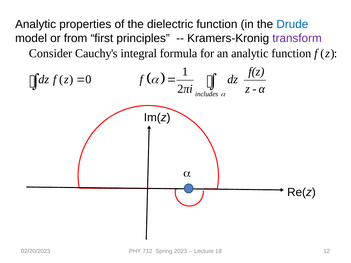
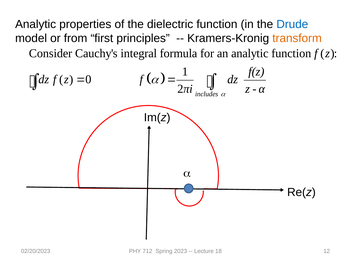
transform colour: purple -> orange
